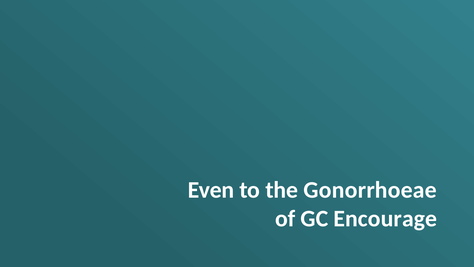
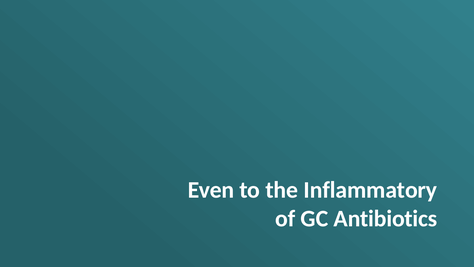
Gonorrhoeae: Gonorrhoeae -> Inflammatory
Encourage: Encourage -> Antibiotics
